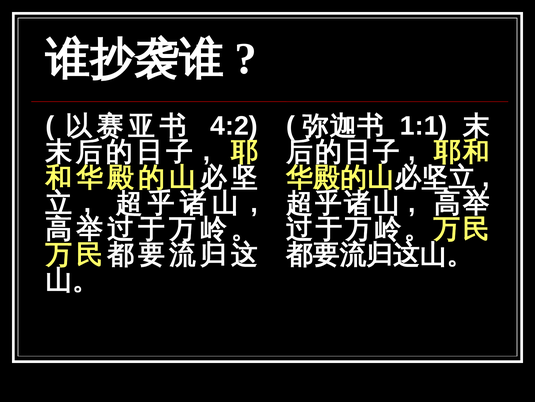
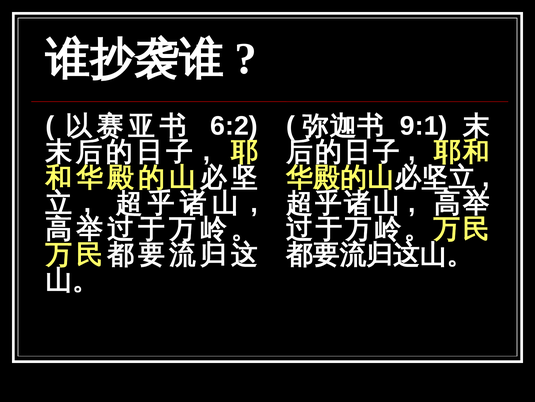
4:2: 4:2 -> 6:2
1:1: 1:1 -> 9:1
